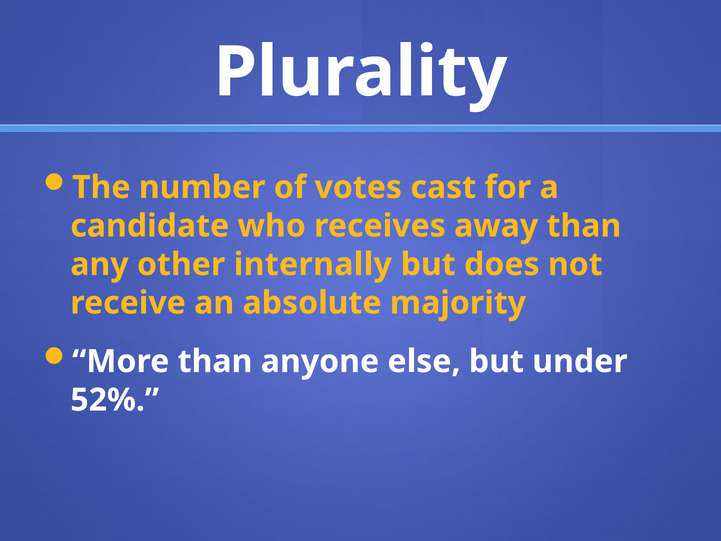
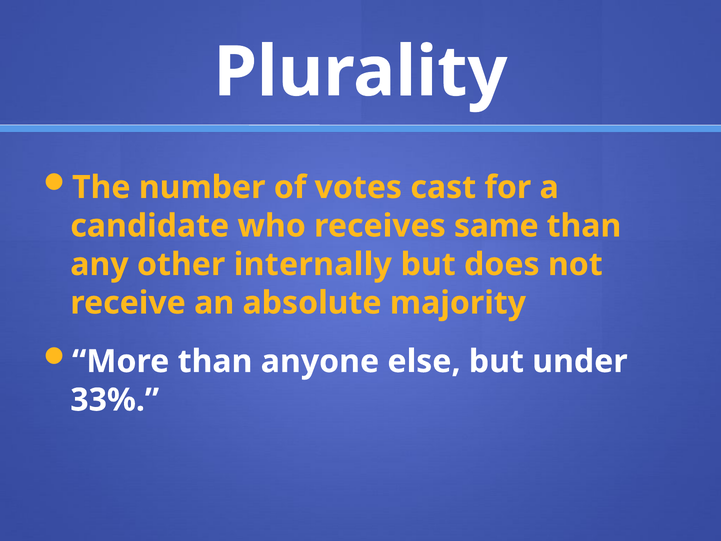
away: away -> same
52%: 52% -> 33%
